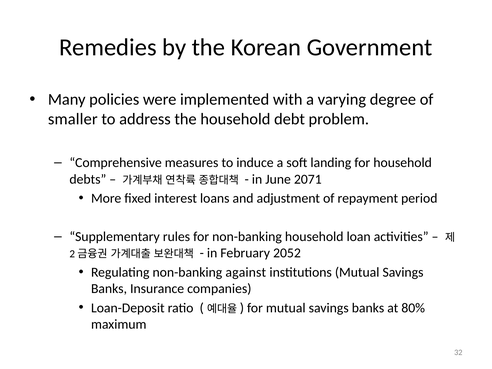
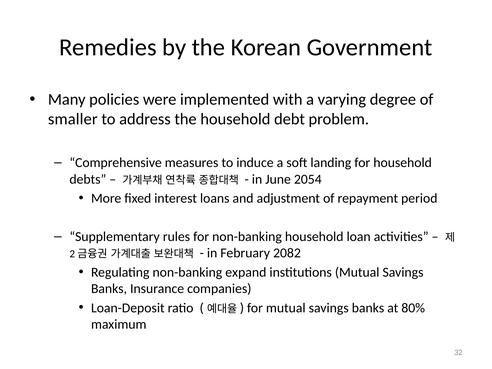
2071: 2071 -> 2054
2052: 2052 -> 2082
against: against -> expand
